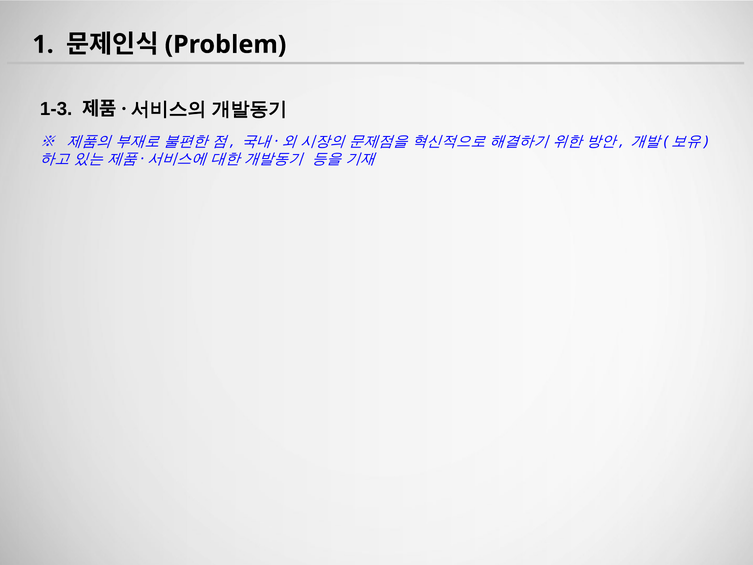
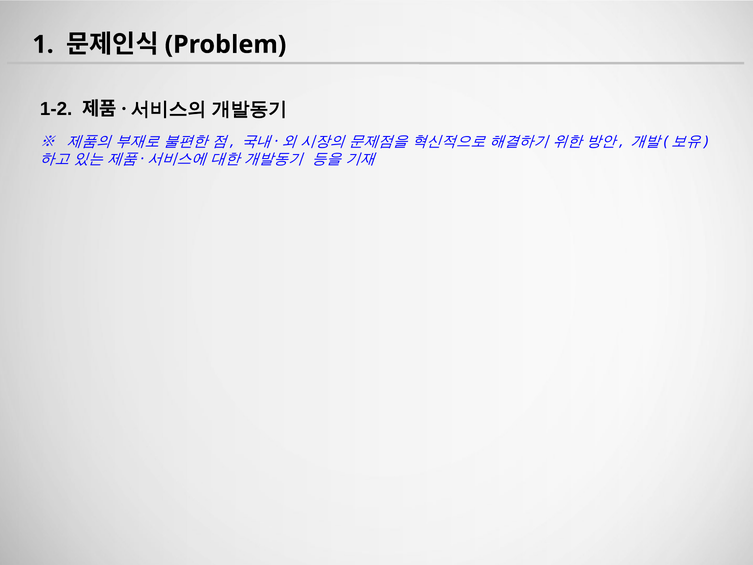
1-3: 1-3 -> 1-2
